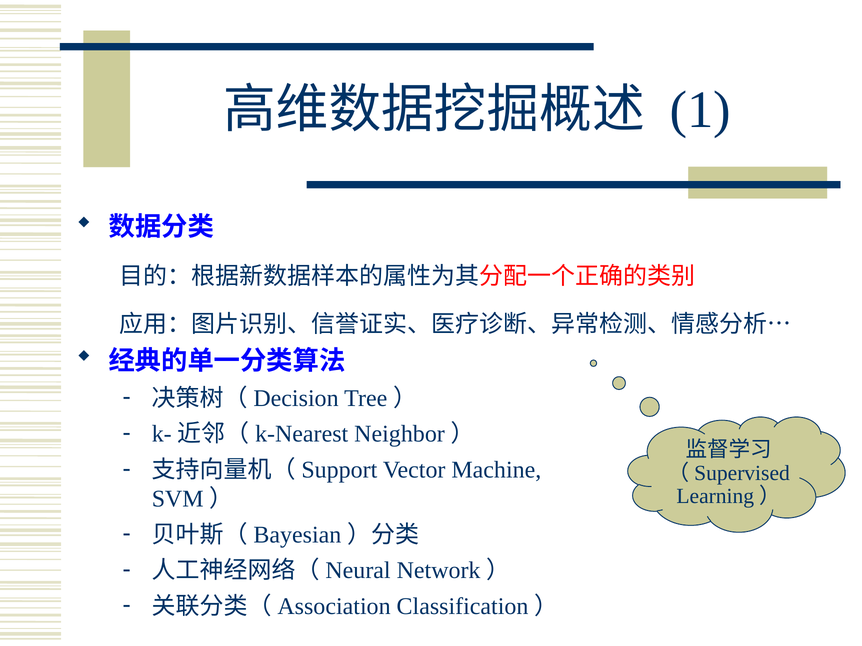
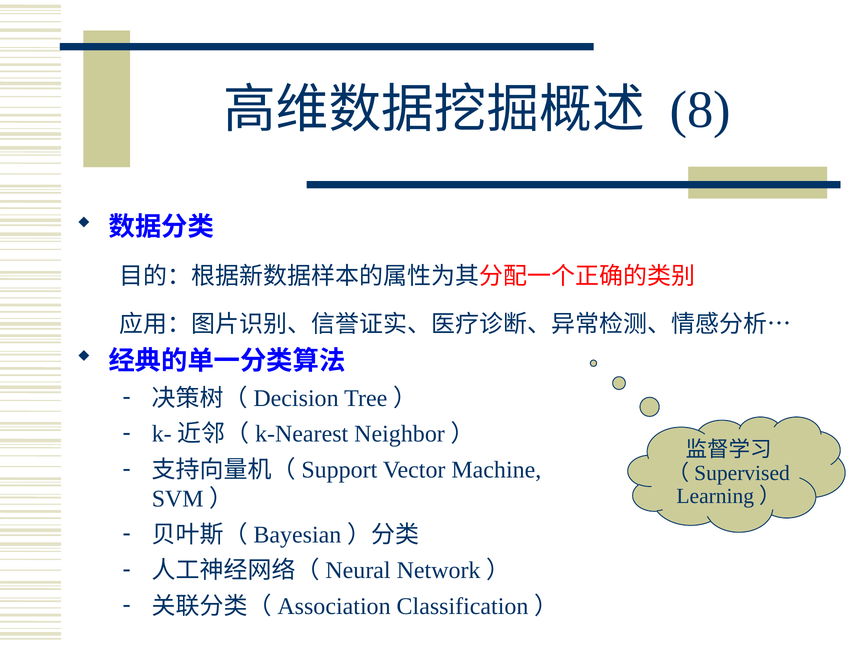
1: 1 -> 8
